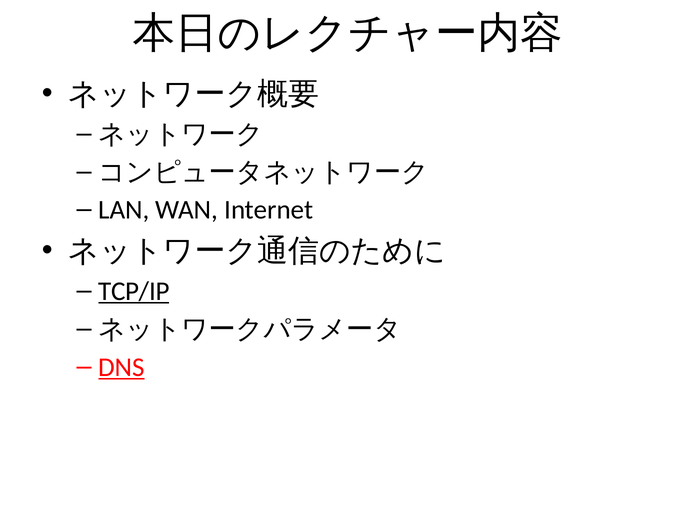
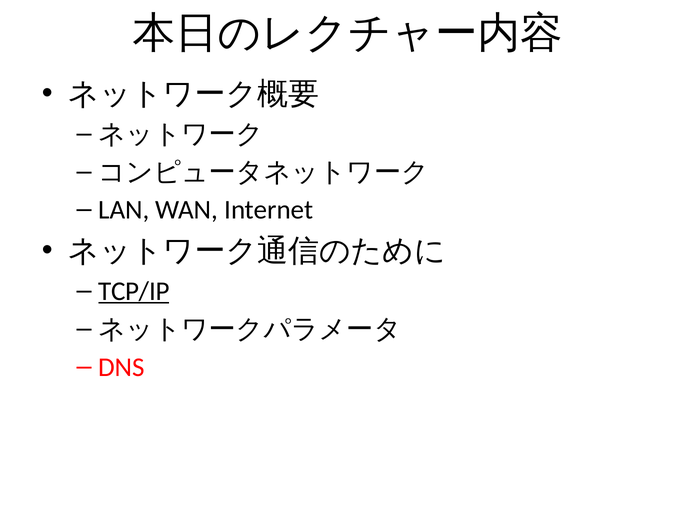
DNS underline: present -> none
